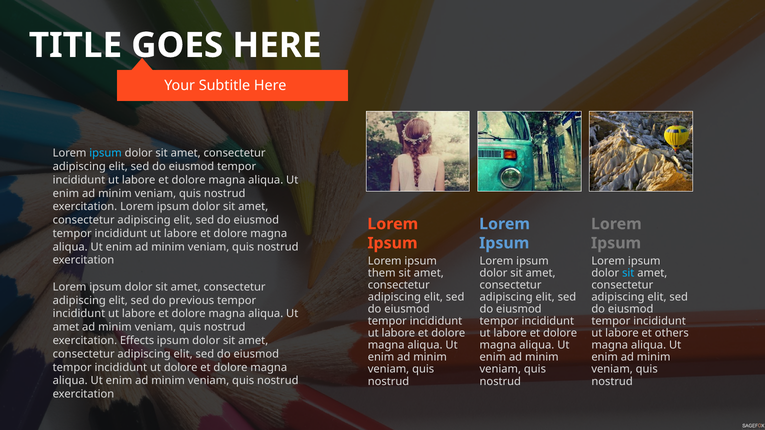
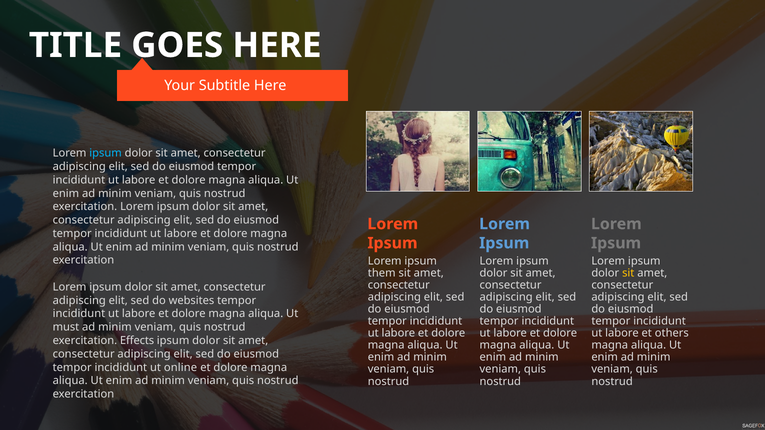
sit at (628, 273) colour: light blue -> yellow
previous: previous -> websites
amet at (66, 327): amet -> must
ut dolore: dolore -> online
